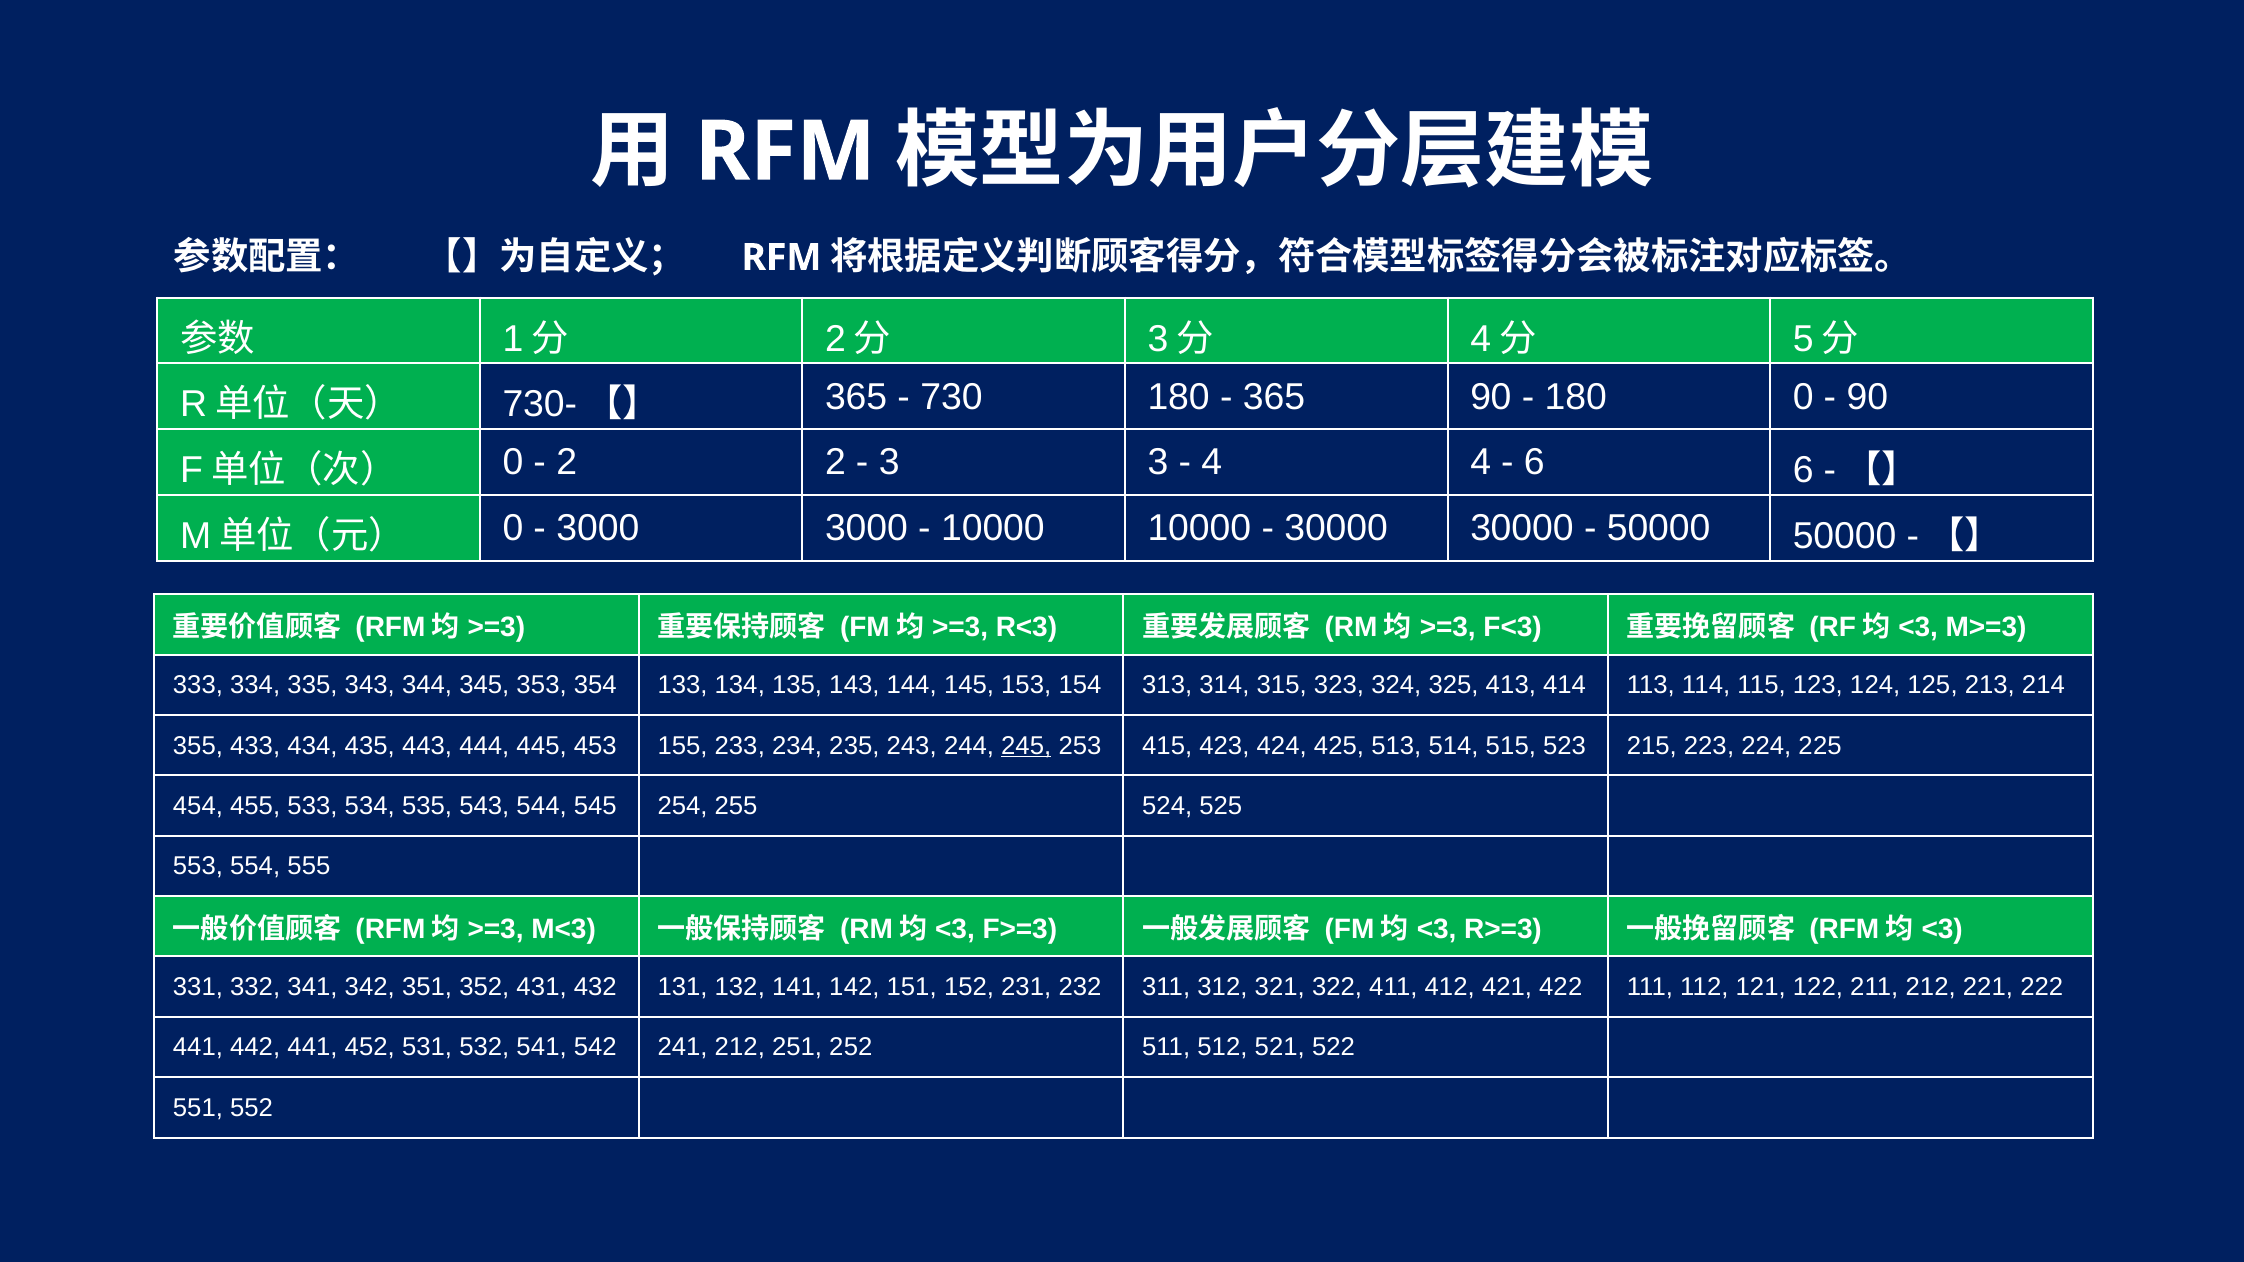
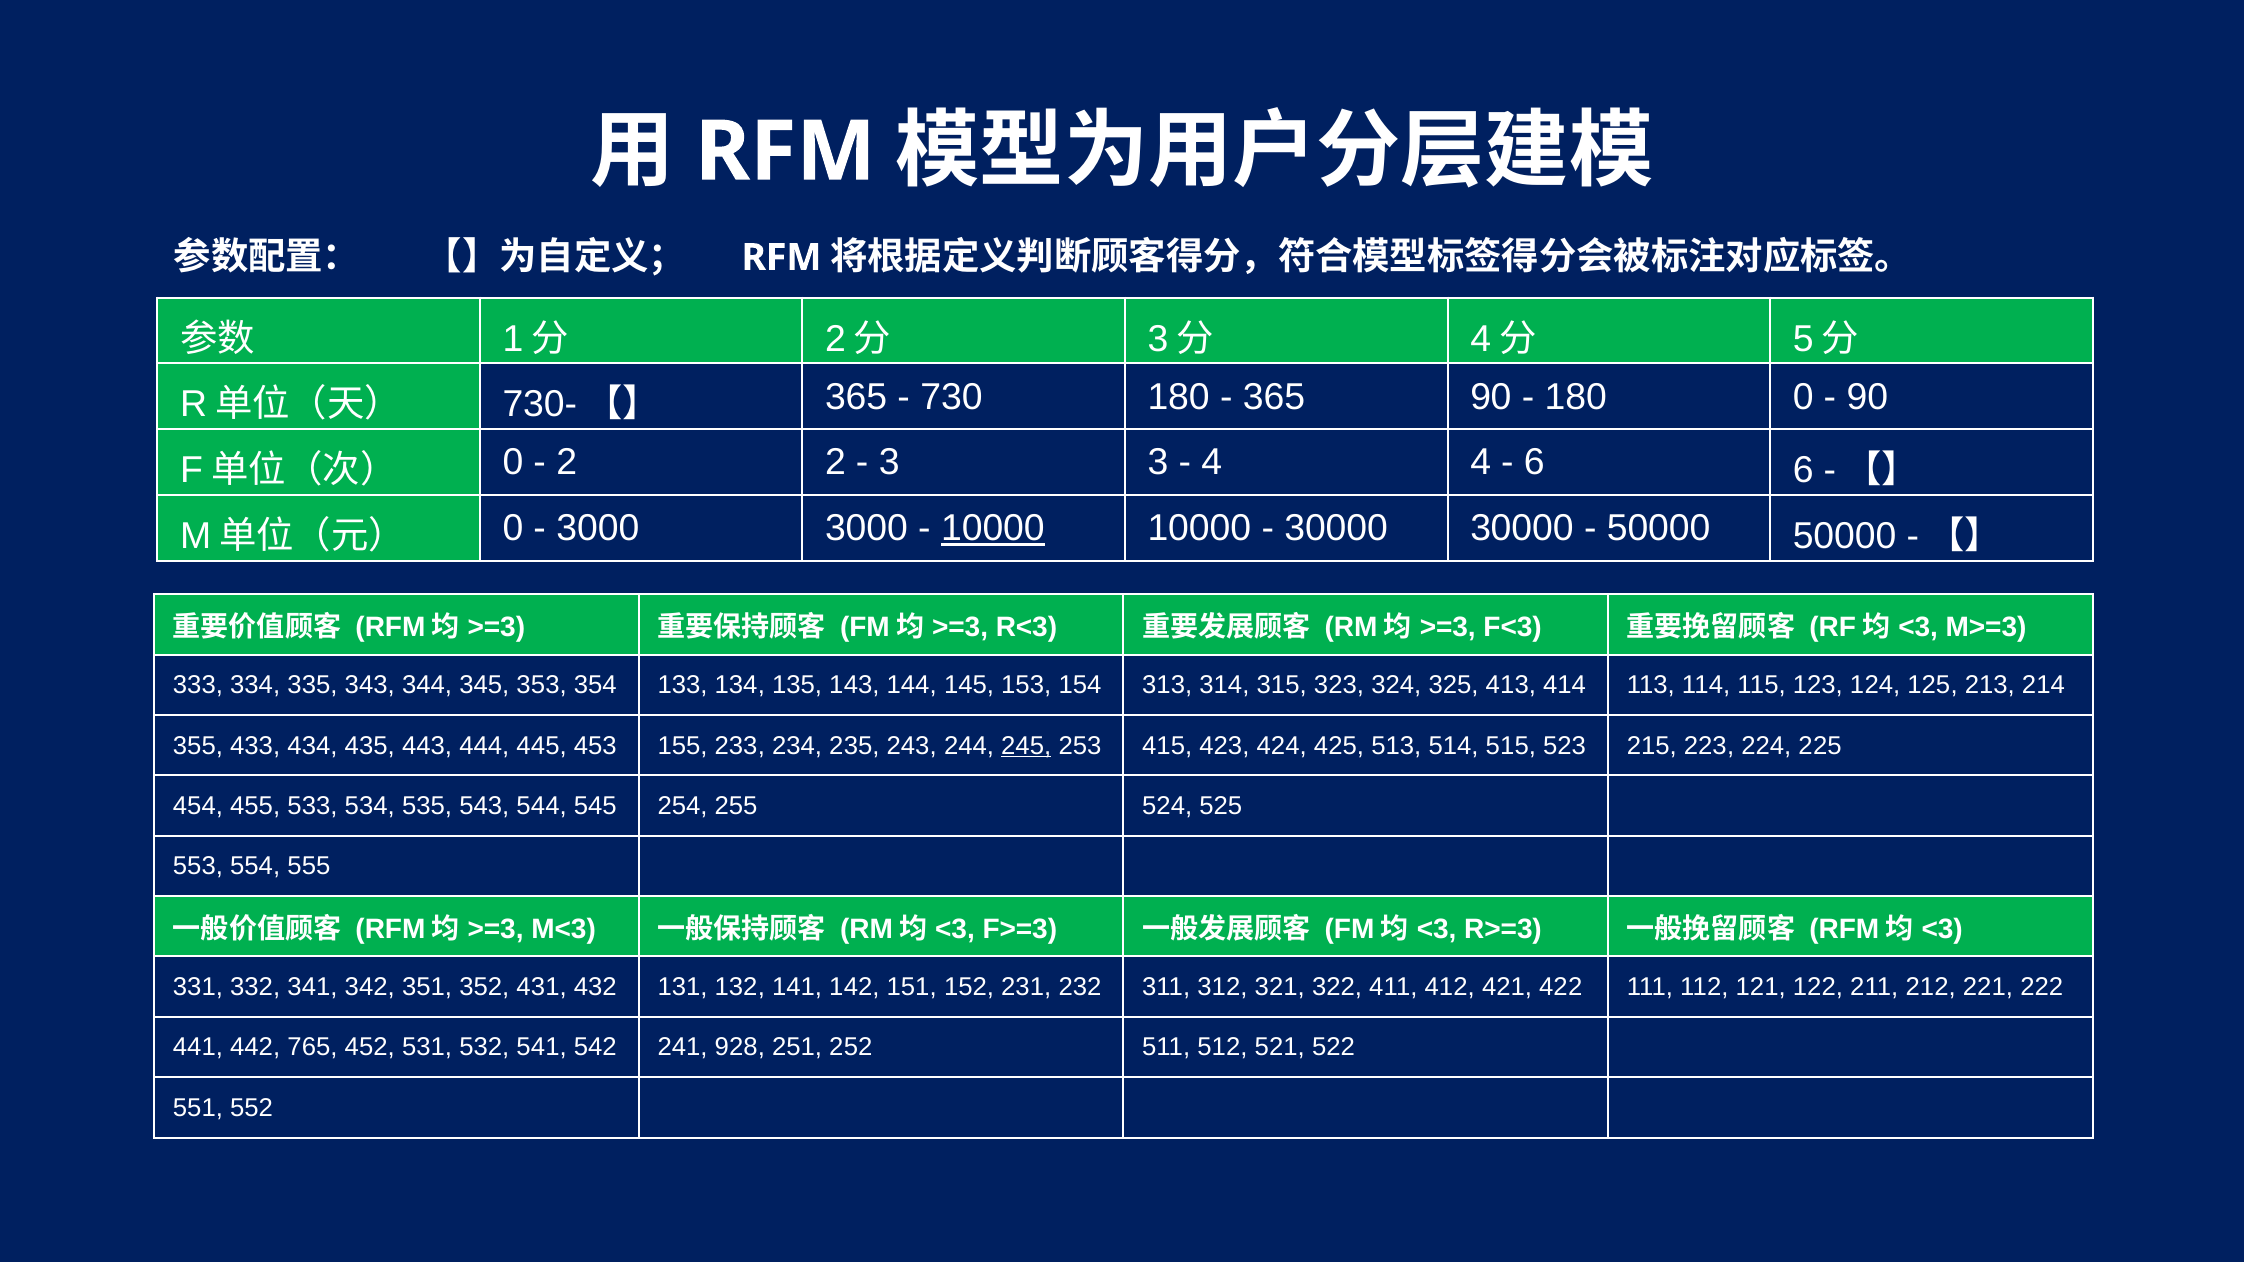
10000 at (993, 529) underline: none -> present
442 441: 441 -> 765
241 212: 212 -> 928
